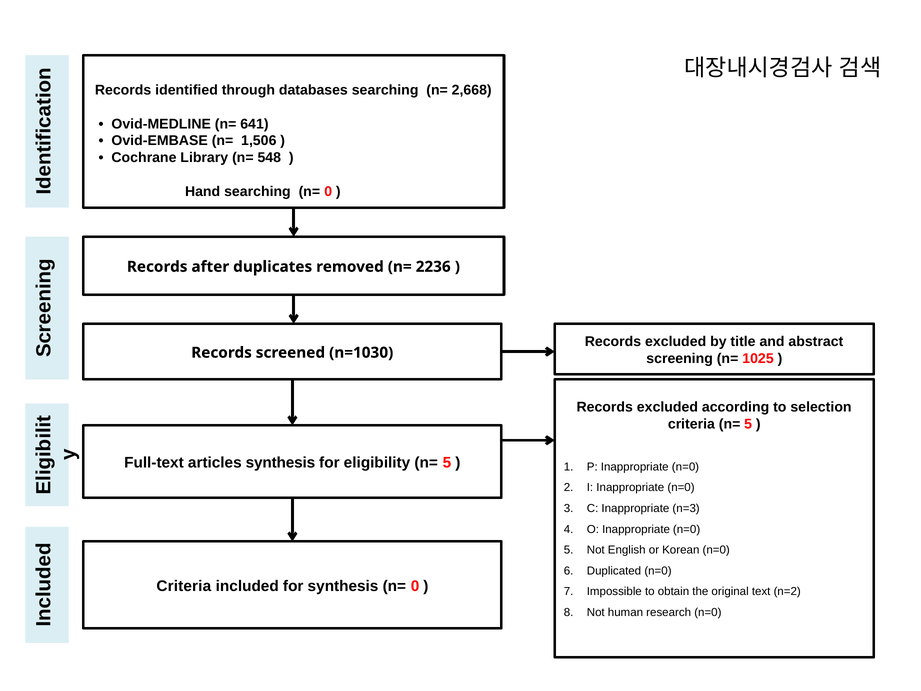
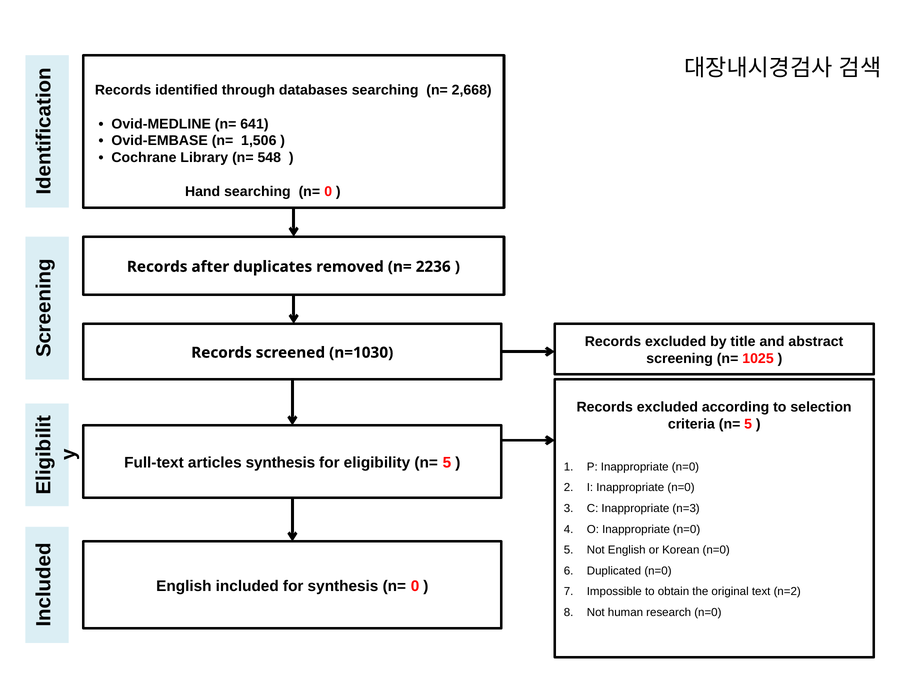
Criteria at (184, 586): Criteria -> English
